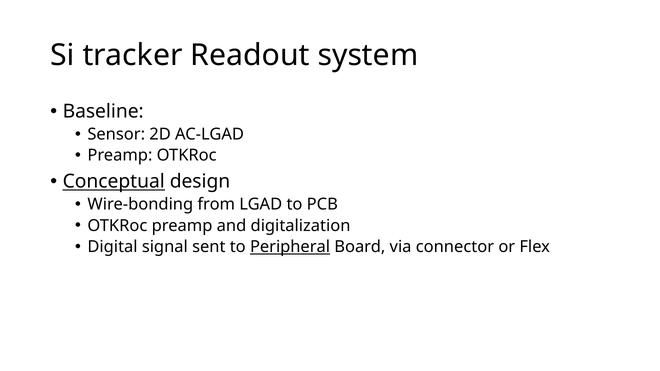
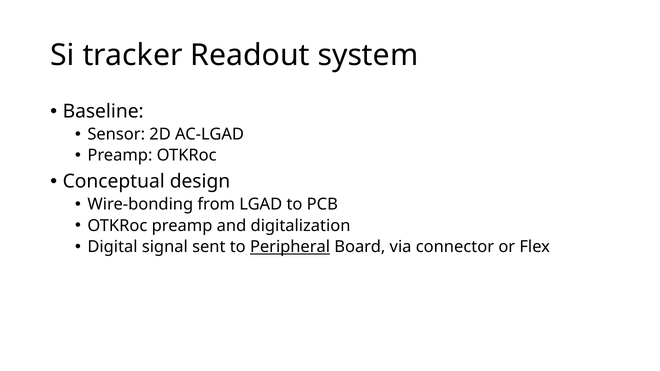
Conceptual underline: present -> none
